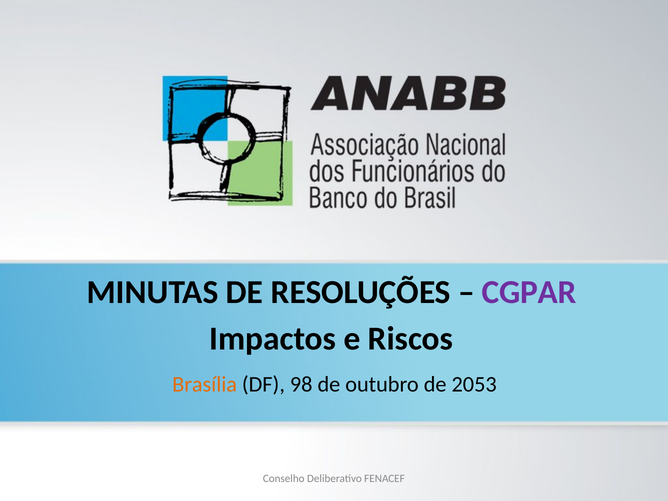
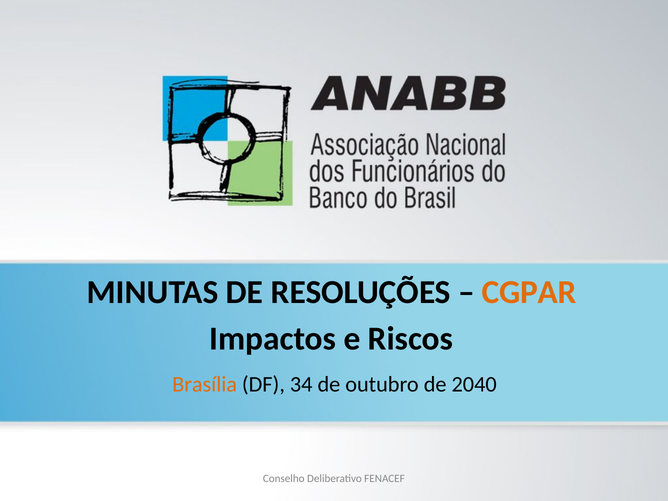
CGPAR colour: purple -> orange
98: 98 -> 34
2053: 2053 -> 2040
